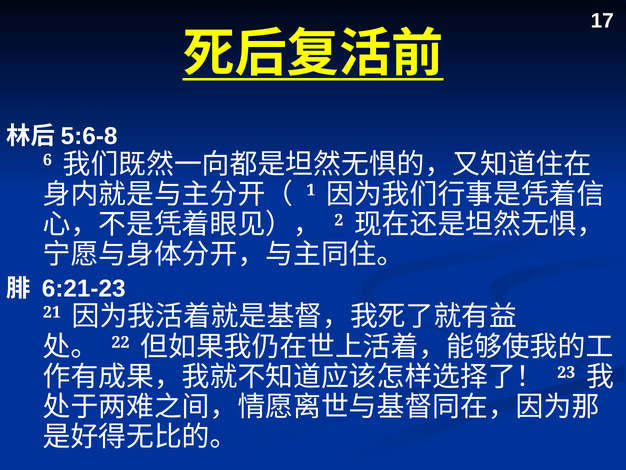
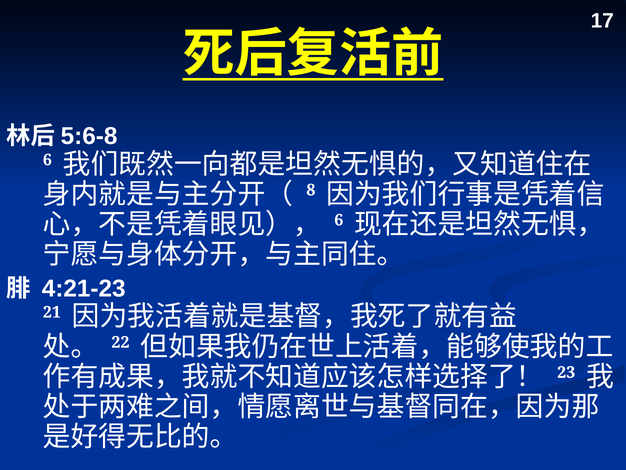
1: 1 -> 8
2 at (339, 220): 2 -> 6
6:21-23: 6:21-23 -> 4:21-23
